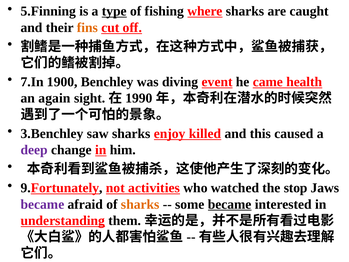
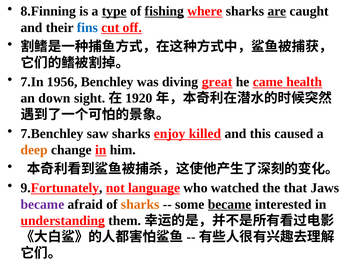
5.Finning: 5.Finning -> 8.Finning
fishing underline: none -> present
are underline: none -> present
fins colour: orange -> blue
1900: 1900 -> 1956
event: event -> great
again: again -> down
1990: 1990 -> 1920
3.Benchley: 3.Benchley -> 7.Benchley
deep colour: purple -> orange
activities: activities -> language
stop: stop -> that
